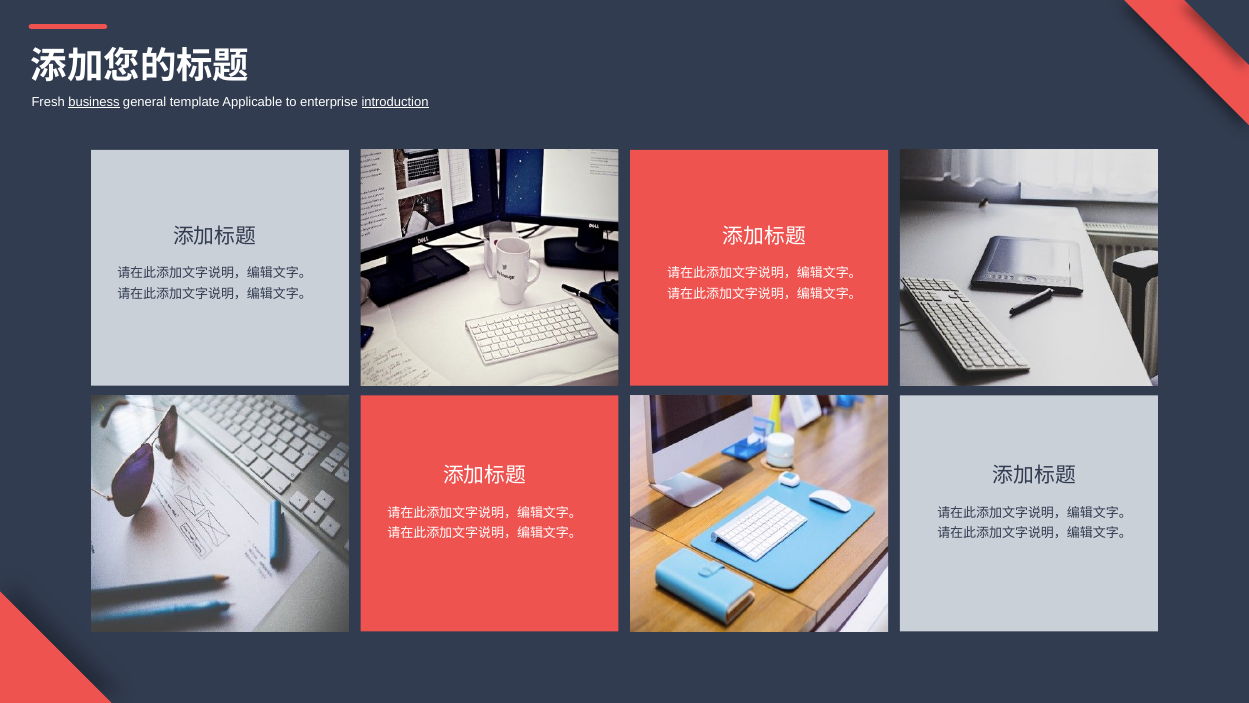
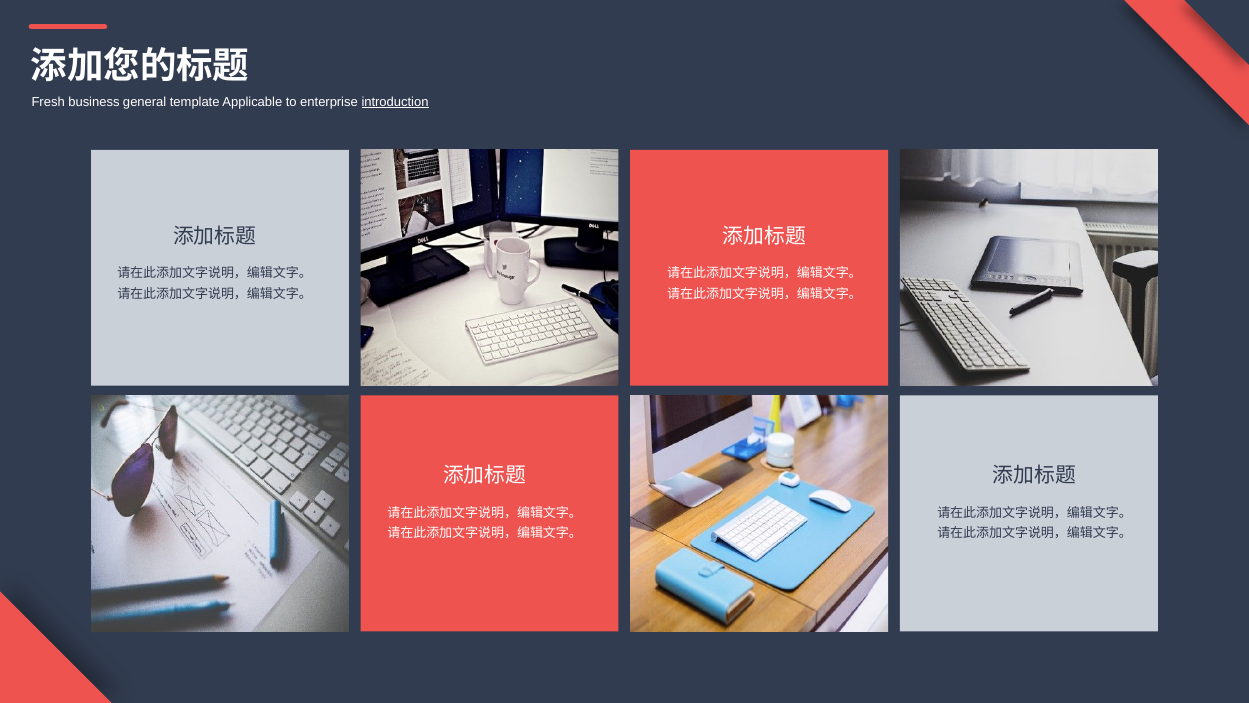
business underline: present -> none
